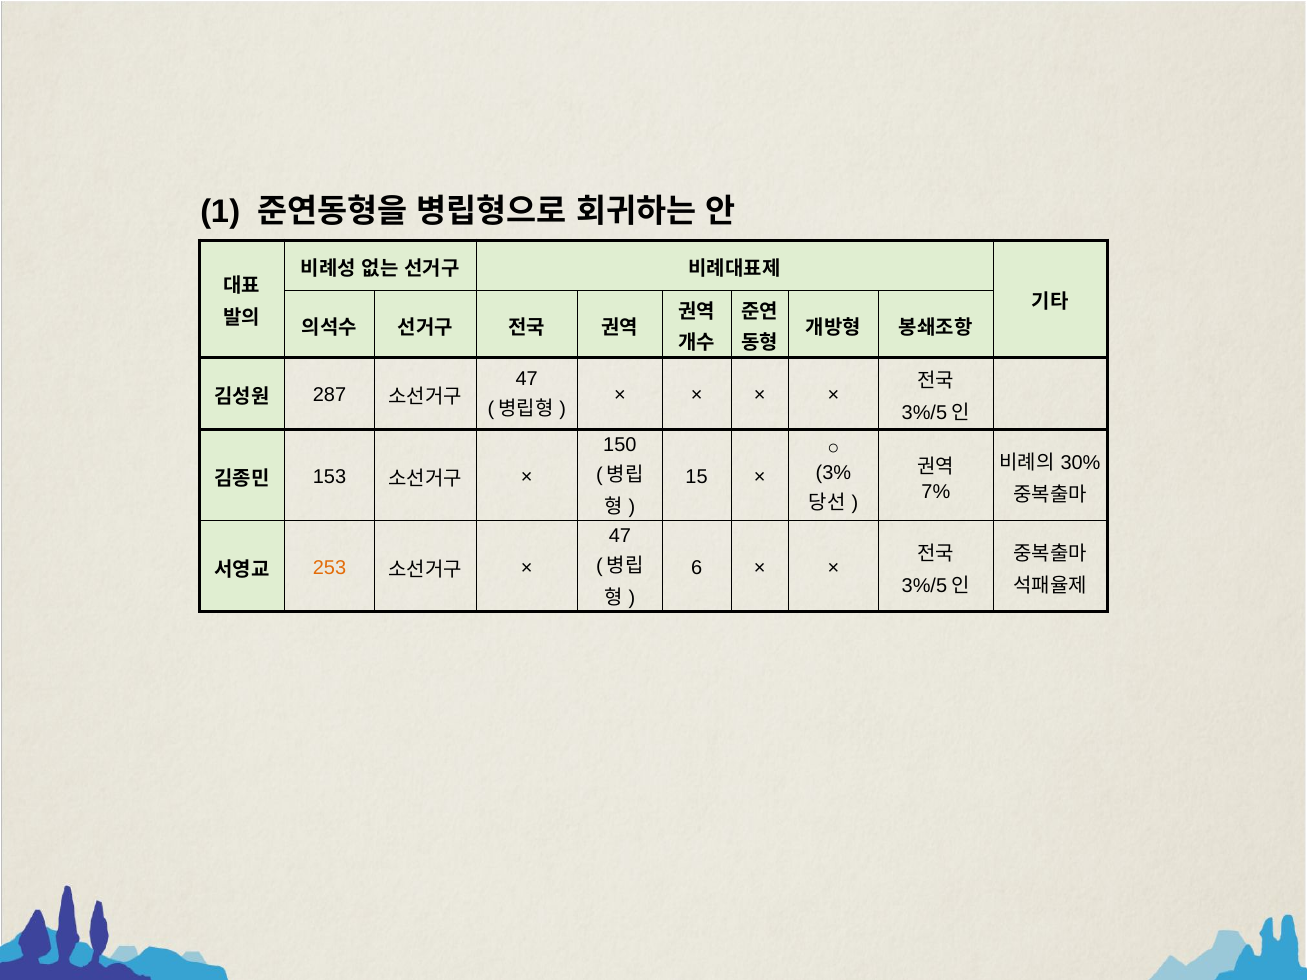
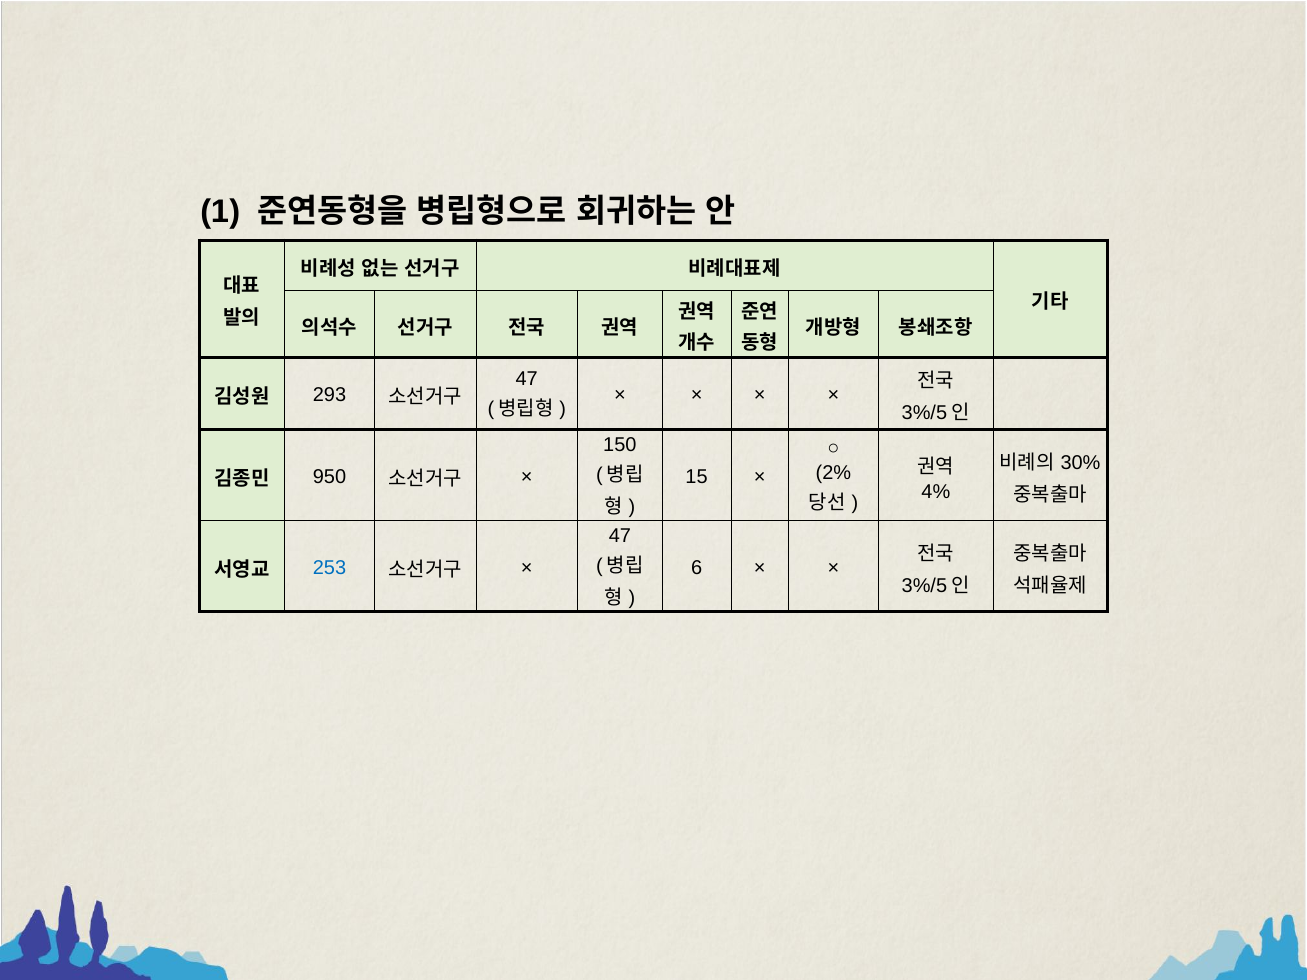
287: 287 -> 293
3%: 3% -> 2%
153: 153 -> 950
7%: 7% -> 4%
253 colour: orange -> blue
